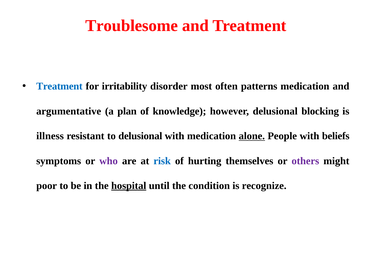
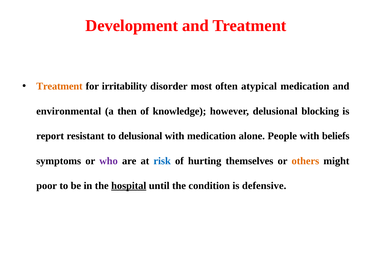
Troublesome: Troublesome -> Development
Treatment at (59, 86) colour: blue -> orange
patterns: patterns -> atypical
argumentative: argumentative -> environmental
plan: plan -> then
illness: illness -> report
alone underline: present -> none
others colour: purple -> orange
recognize: recognize -> defensive
